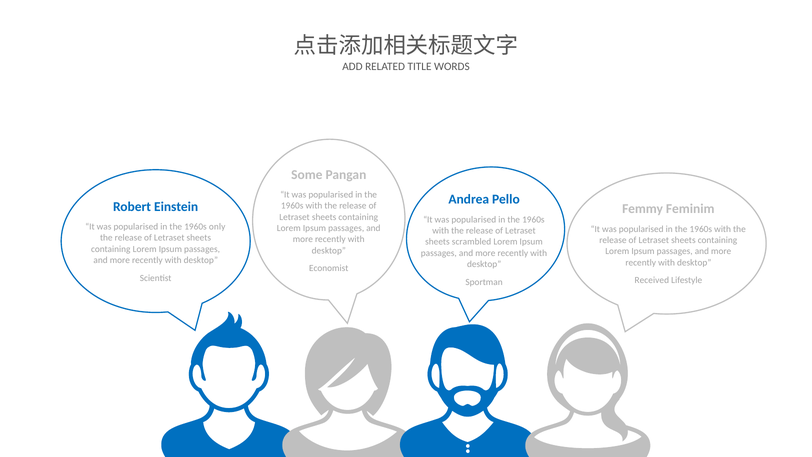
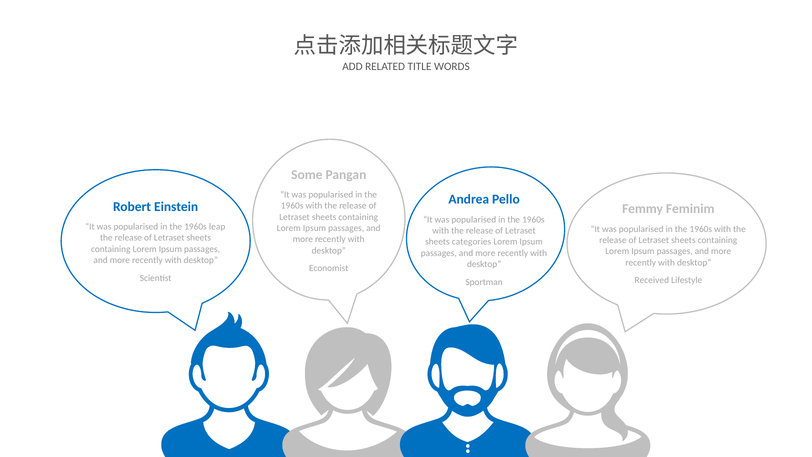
only: only -> leap
scrambled: scrambled -> categories
